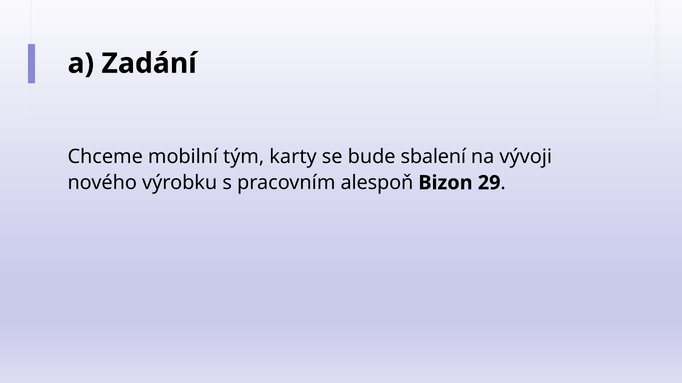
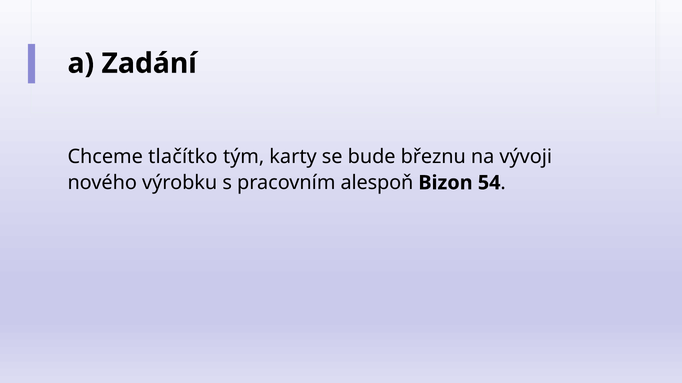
mobilní: mobilní -> tlačítko
sbalení: sbalení -> březnu
29: 29 -> 54
